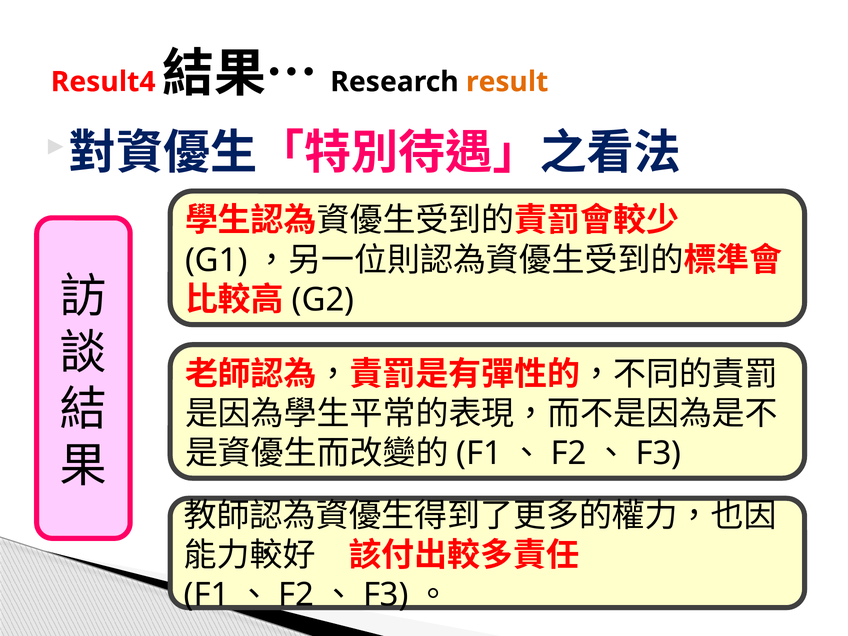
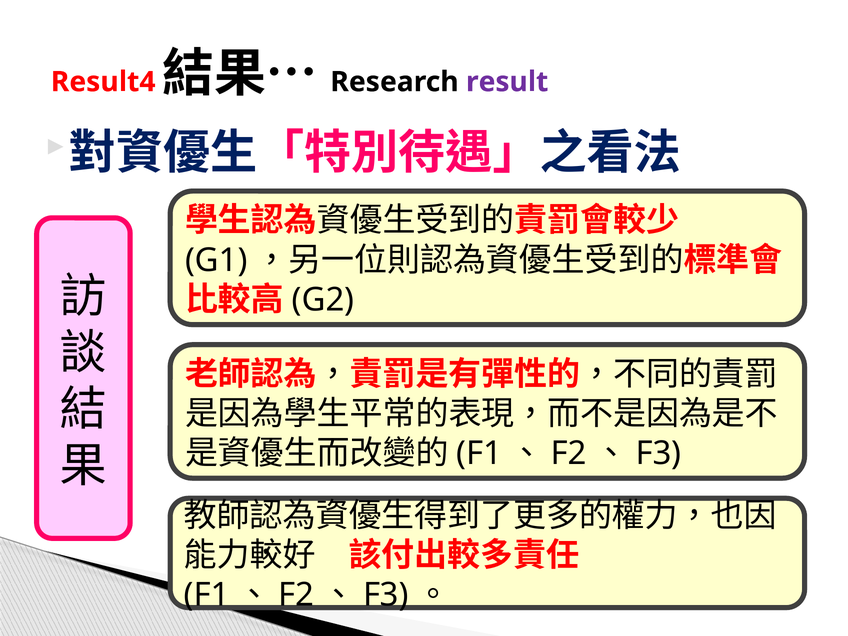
result colour: orange -> purple
